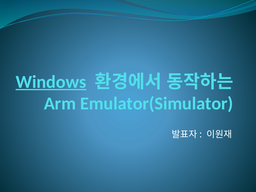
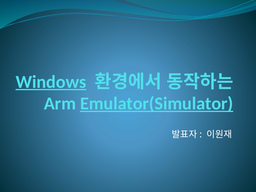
Emulator(Simulator underline: none -> present
